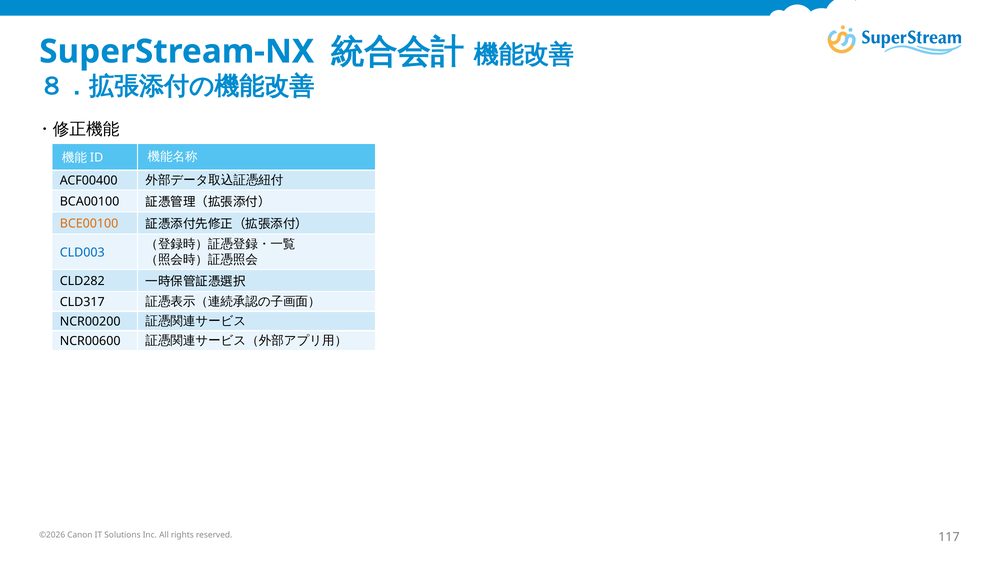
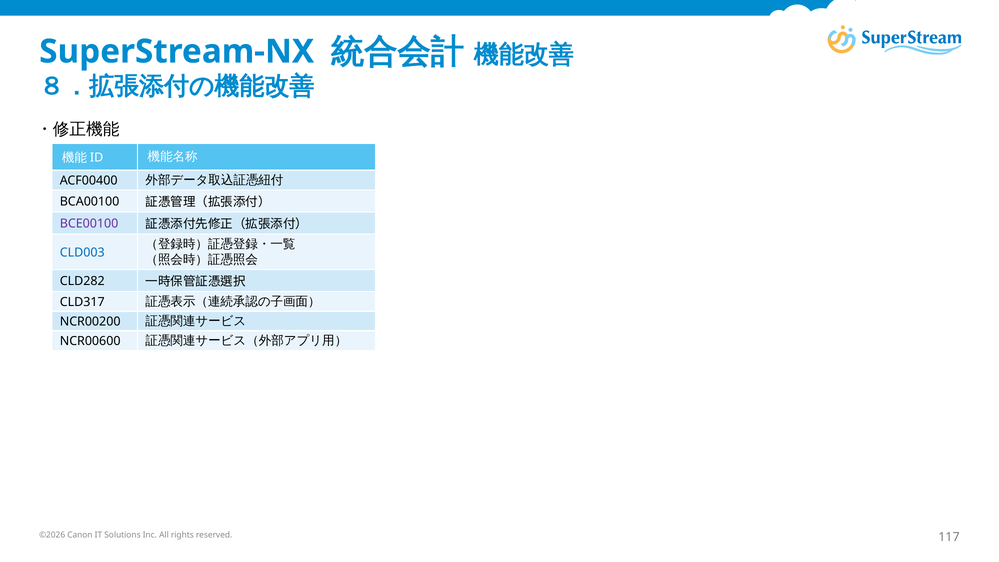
BCE00100 colour: orange -> purple
